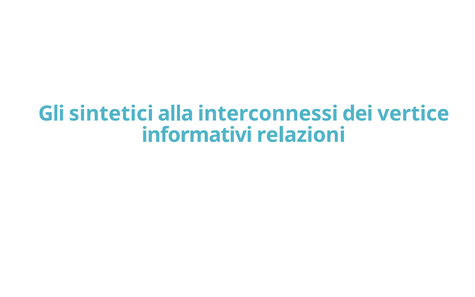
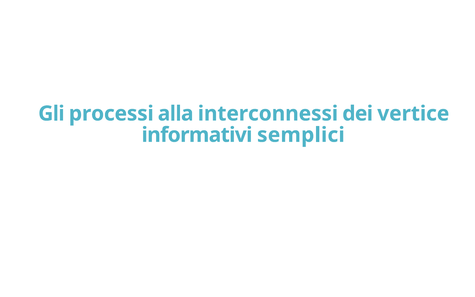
sintetici: sintetici -> processi
relazioni: relazioni -> semplici
